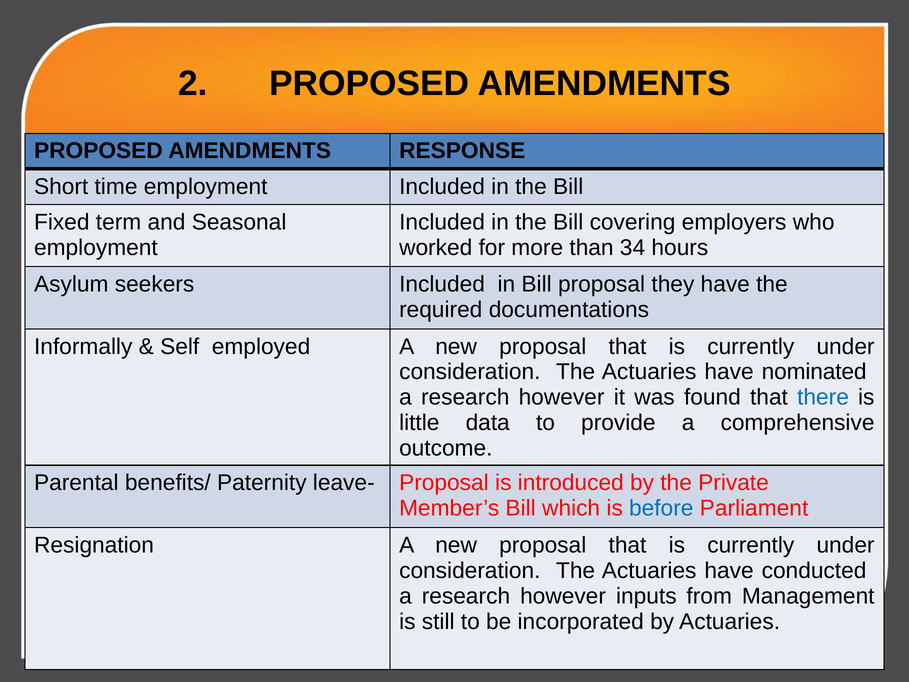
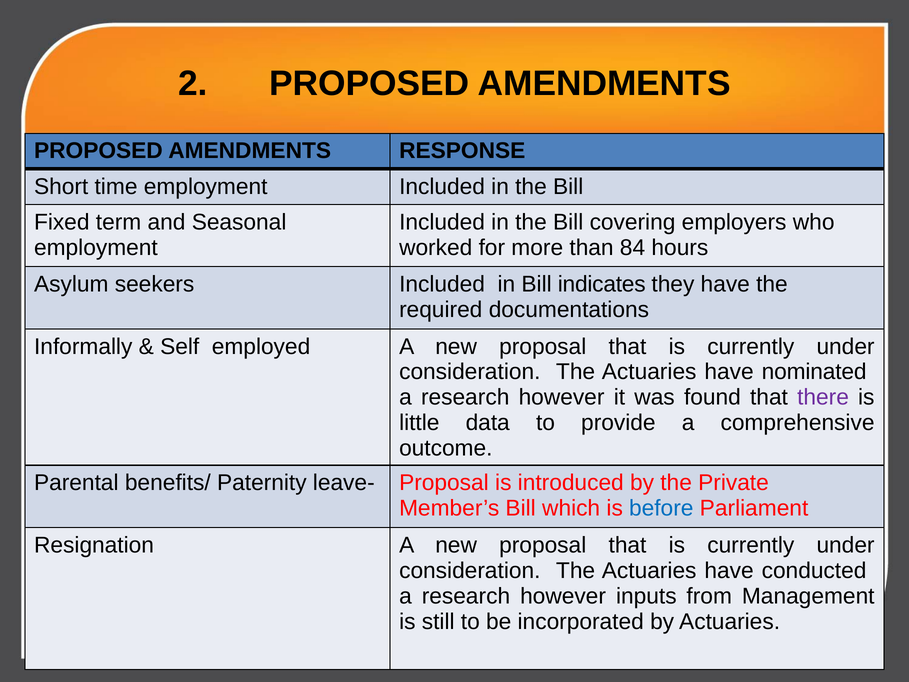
34: 34 -> 84
Bill proposal: proposal -> indicates
there colour: blue -> purple
